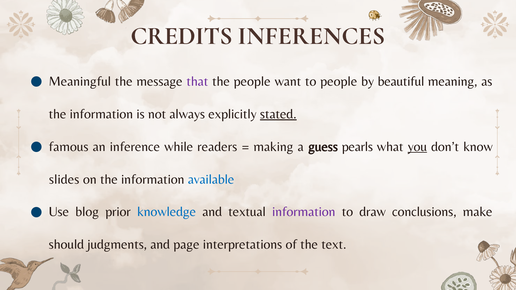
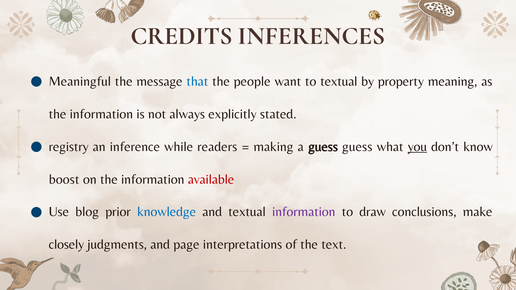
that colour: purple -> blue
to people: people -> textual
beautiful: beautiful -> property
stated underline: present -> none
famous: famous -> registry
guess pearls: pearls -> guess
slides: slides -> boost
available colour: blue -> red
should: should -> closely
